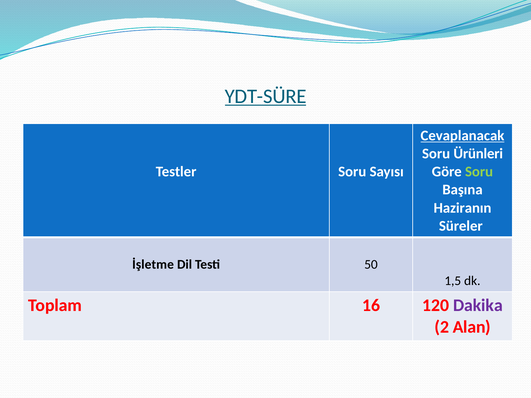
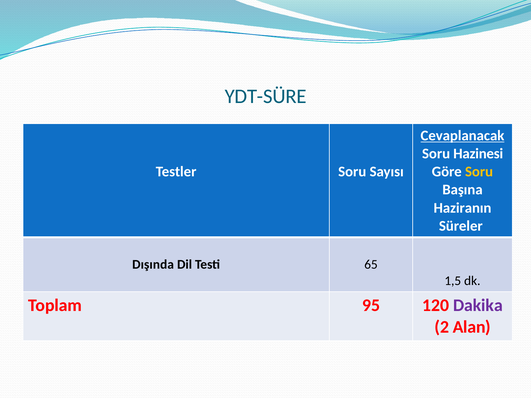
YDT-SÜRE underline: present -> none
Ürünleri: Ürünleri -> Hazinesi
Soru at (479, 172) colour: light green -> yellow
İşletme: İşletme -> Dışında
50: 50 -> 65
16: 16 -> 95
